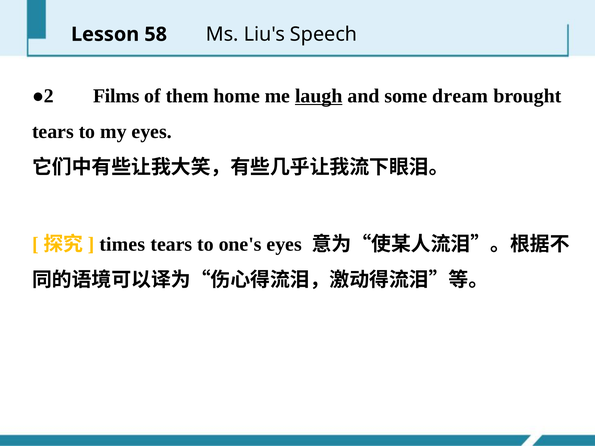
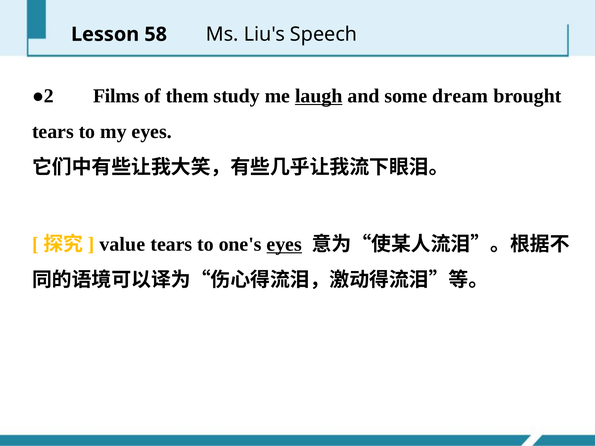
home: home -> study
times: times -> value
eyes at (284, 245) underline: none -> present
